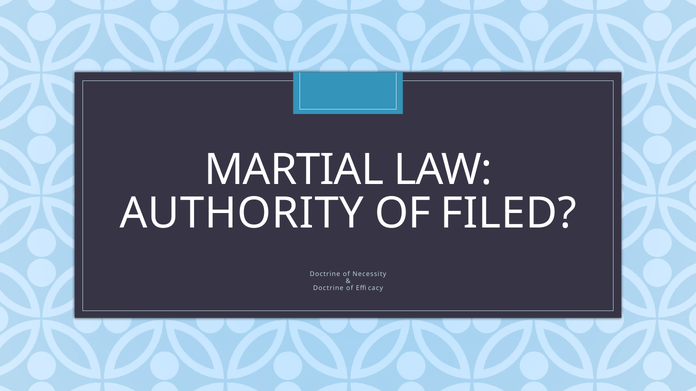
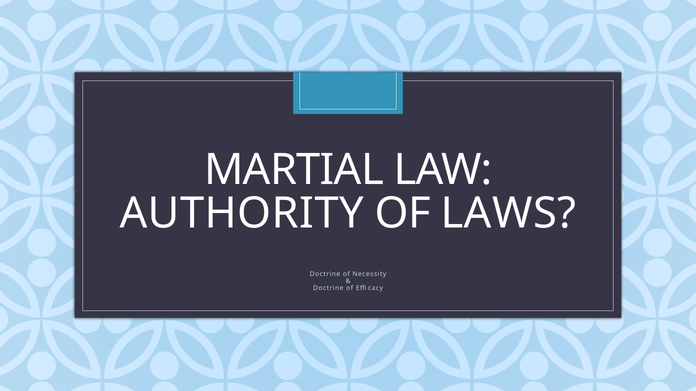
FILED: FILED -> LAWS
